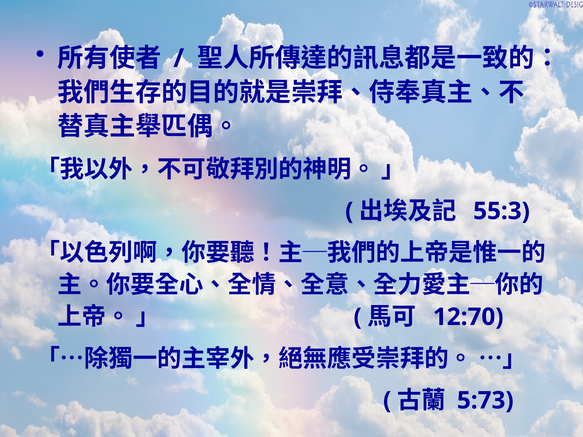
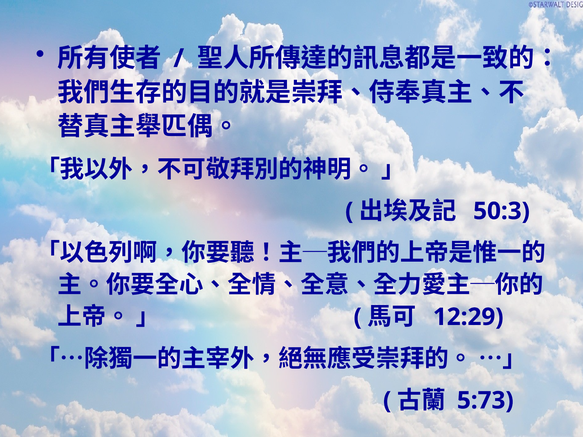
55:3: 55:3 -> 50:3
12:70: 12:70 -> 12:29
